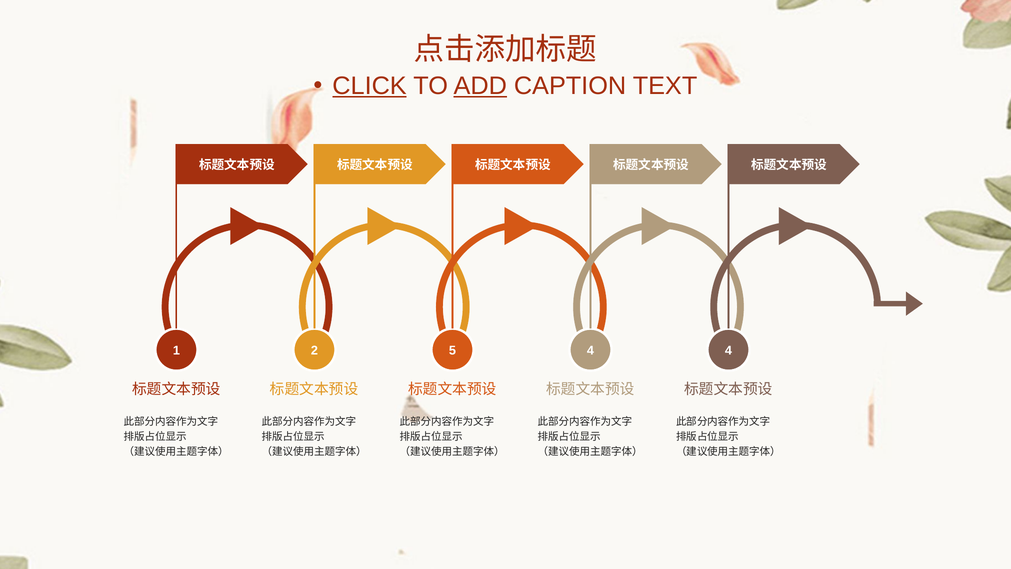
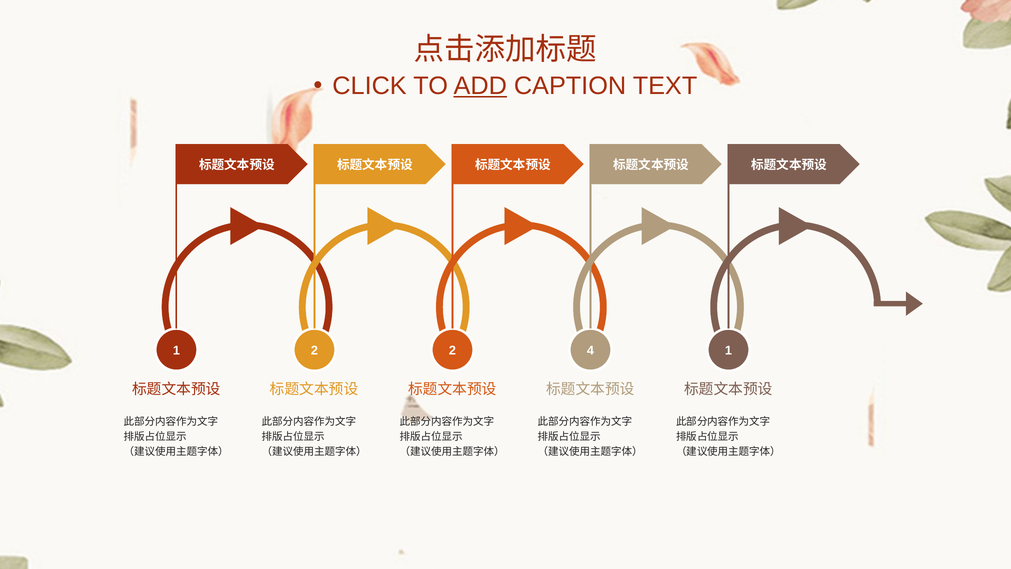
CLICK underline: present -> none
2 5: 5 -> 2
4 4: 4 -> 1
